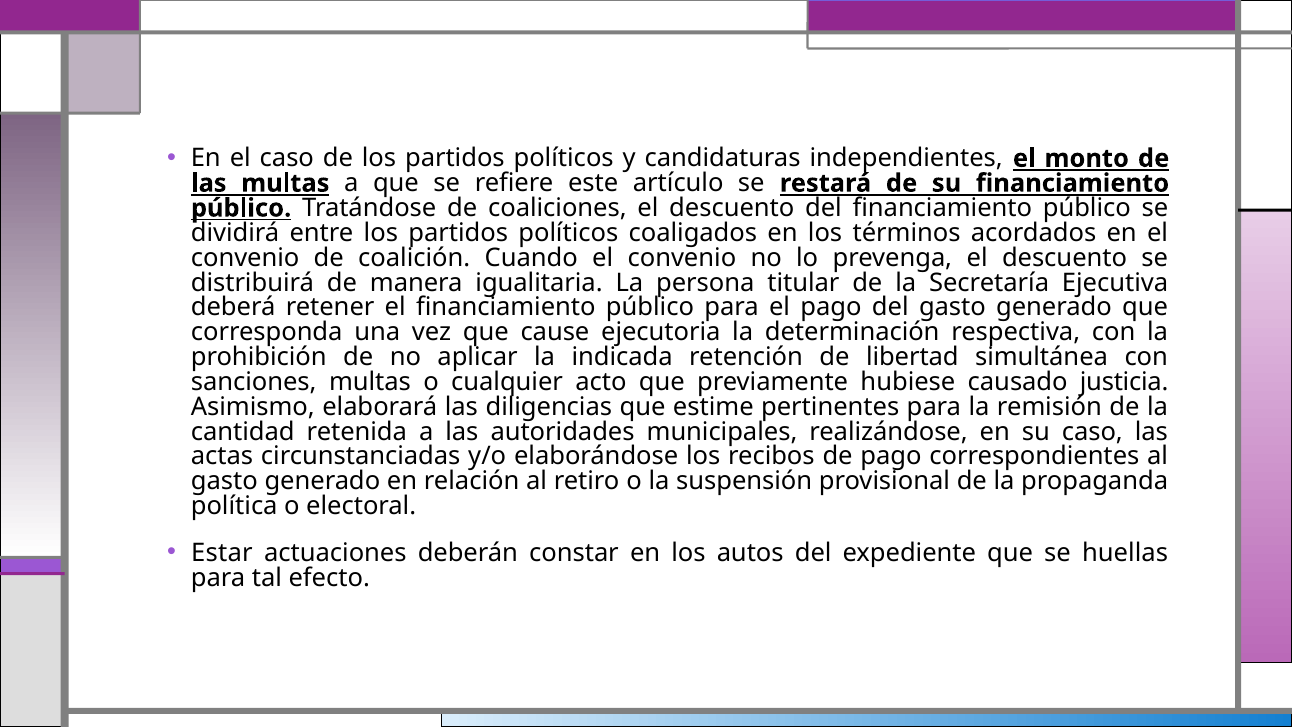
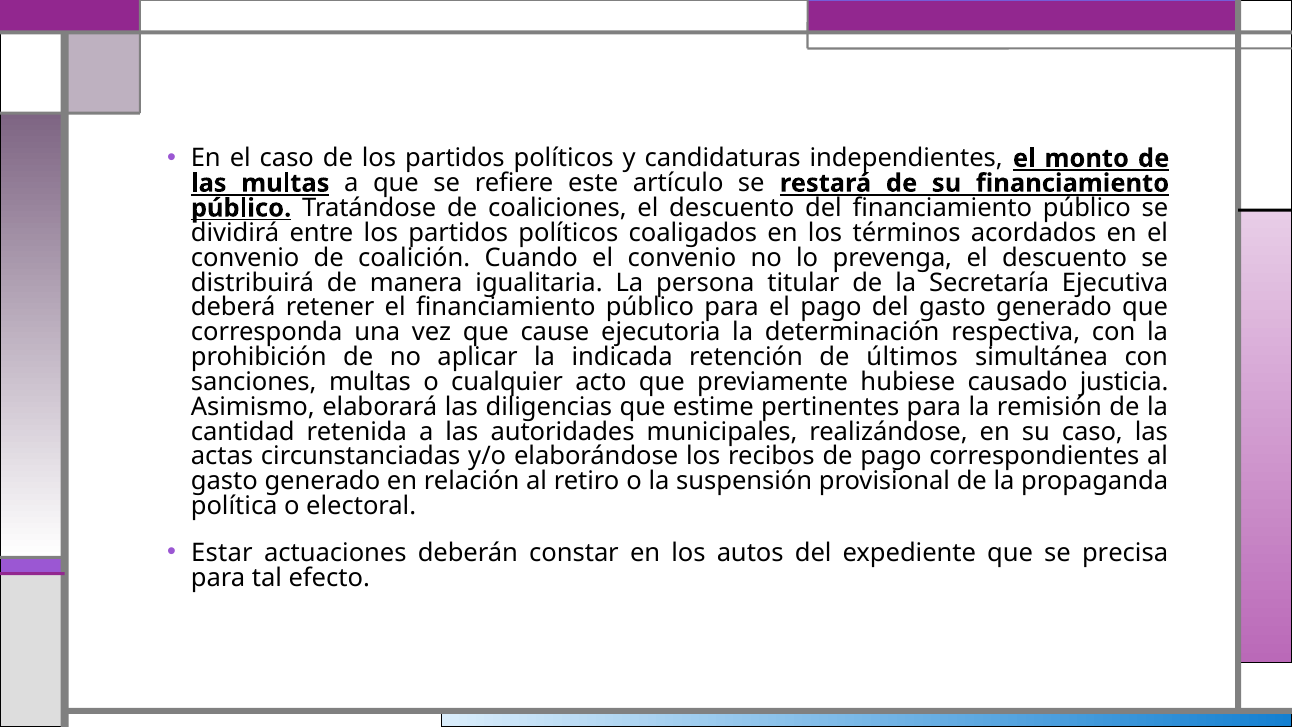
libertad: libertad -> últimos
huellas: huellas -> precisa
